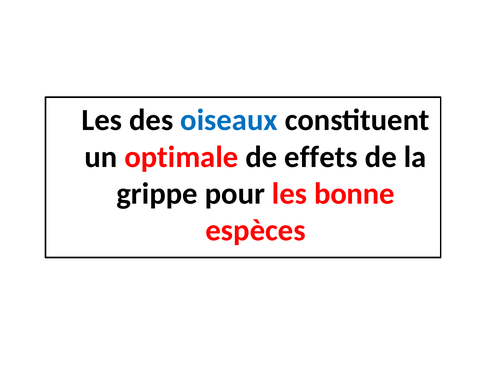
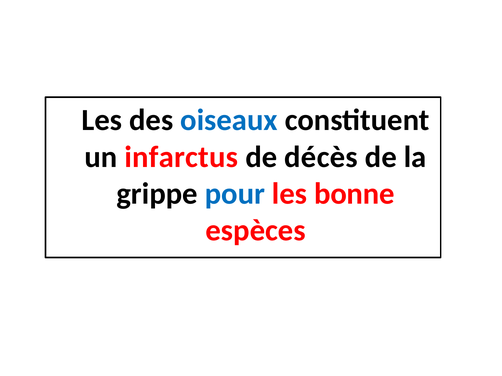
optimale: optimale -> infarctus
effets: effets -> décès
pour colour: black -> blue
